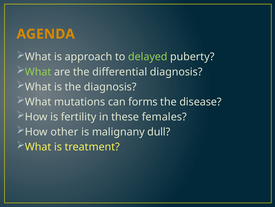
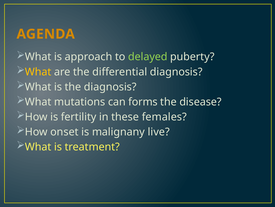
What at (38, 72) colour: light green -> yellow
other: other -> onset
dull: dull -> live
